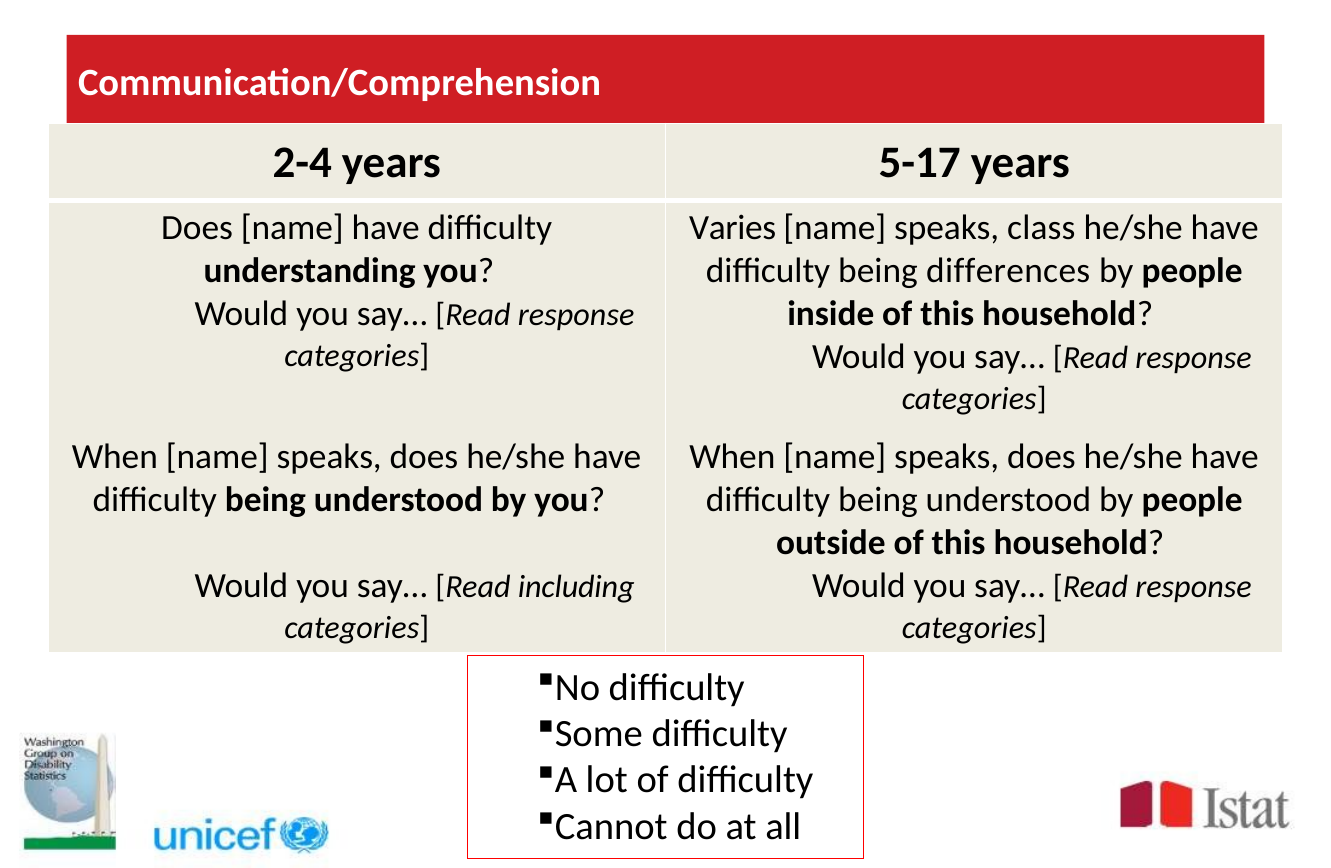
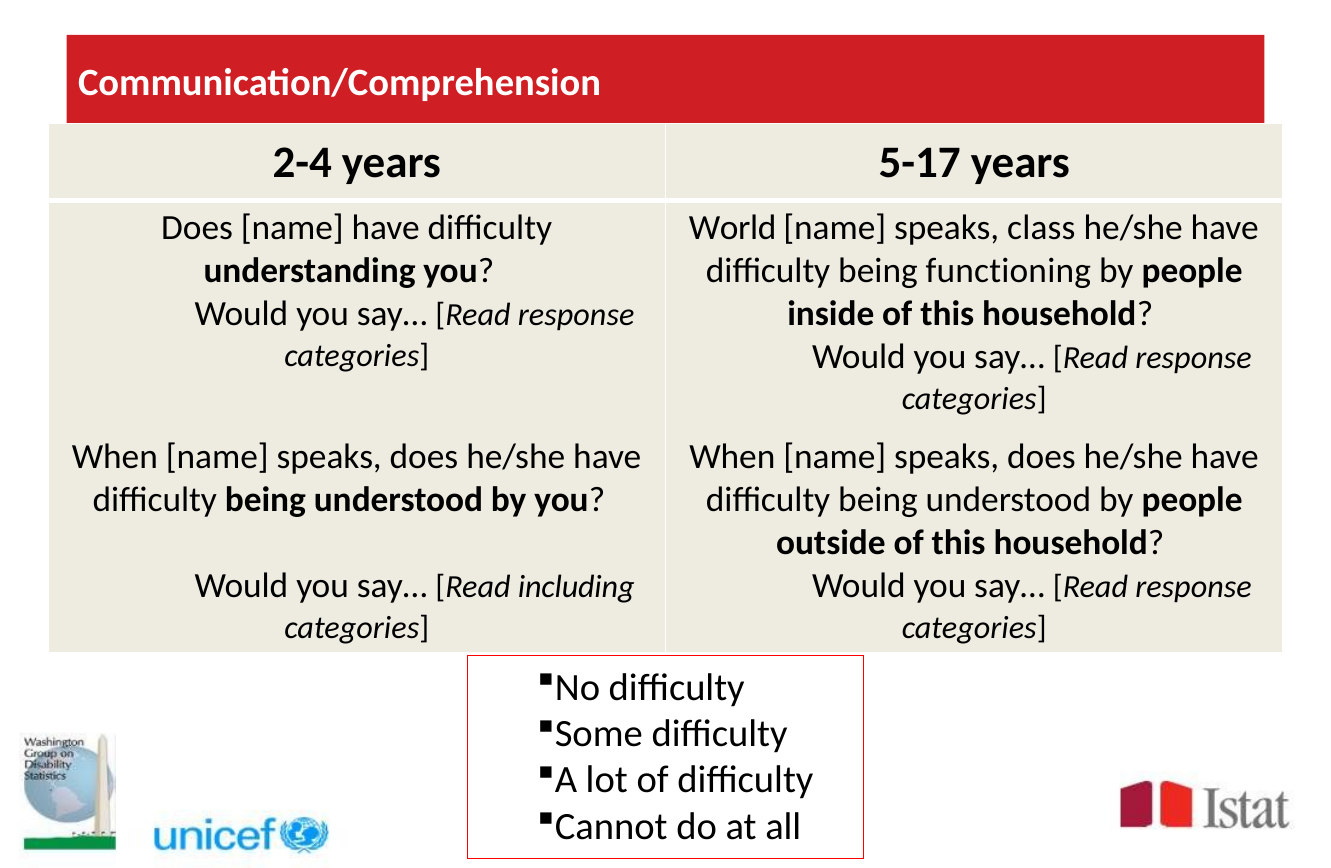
Varies: Varies -> World
differences: differences -> functioning
